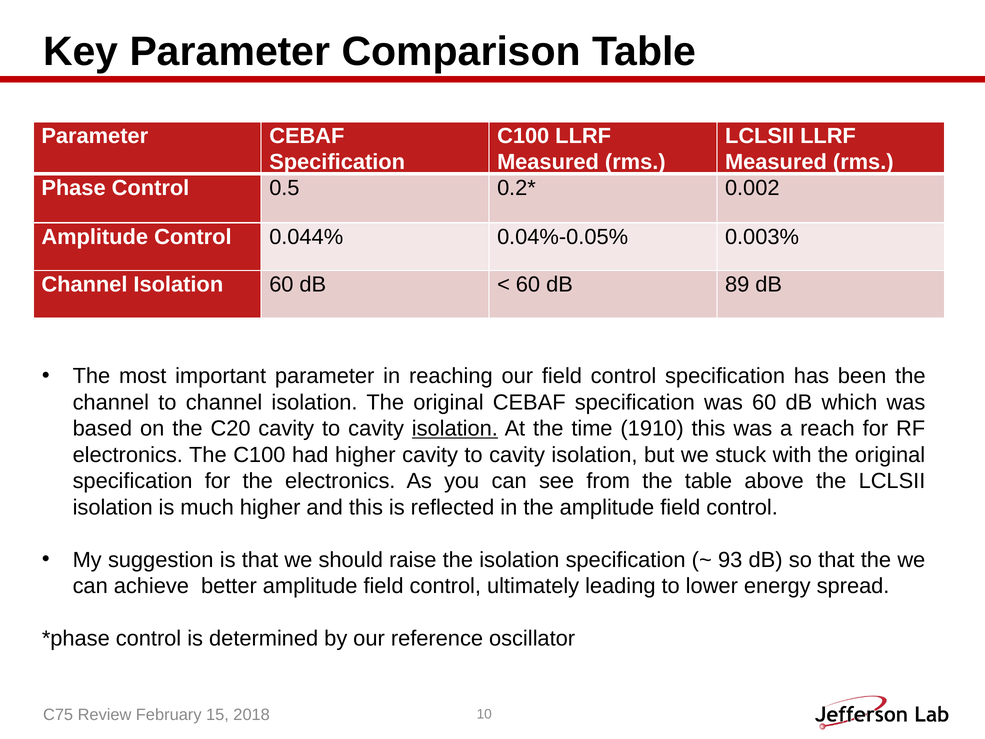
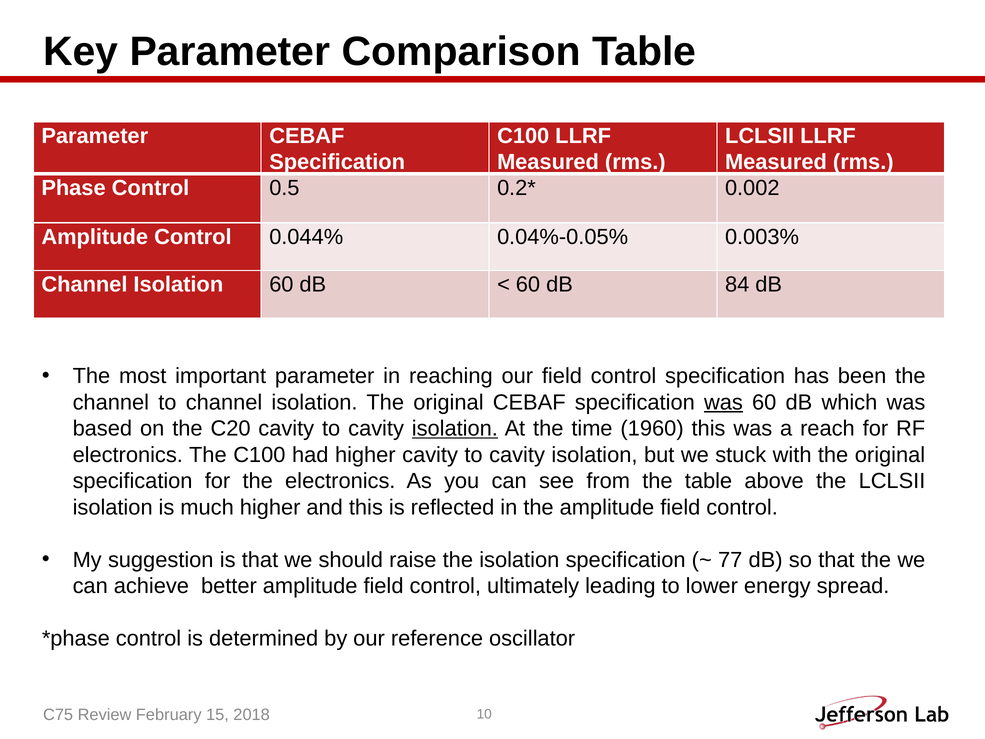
89: 89 -> 84
was at (724, 402) underline: none -> present
1910: 1910 -> 1960
93: 93 -> 77
